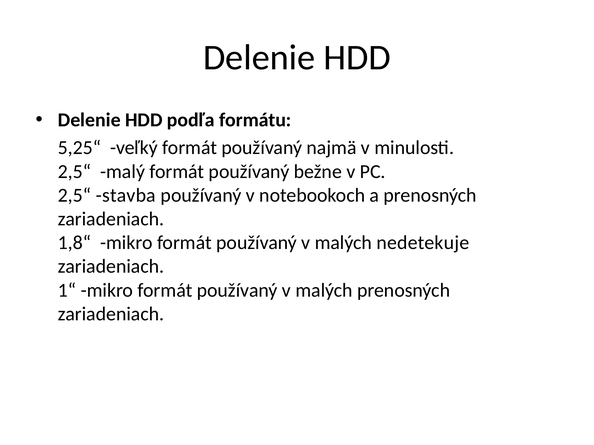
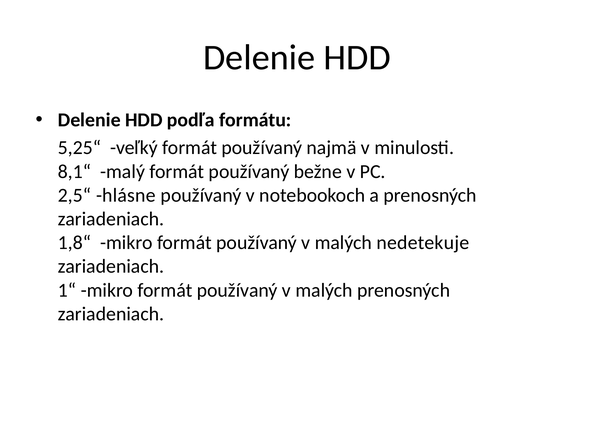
2,5“ at (75, 172): 2,5“ -> 8,1“
stavba: stavba -> hlásne
